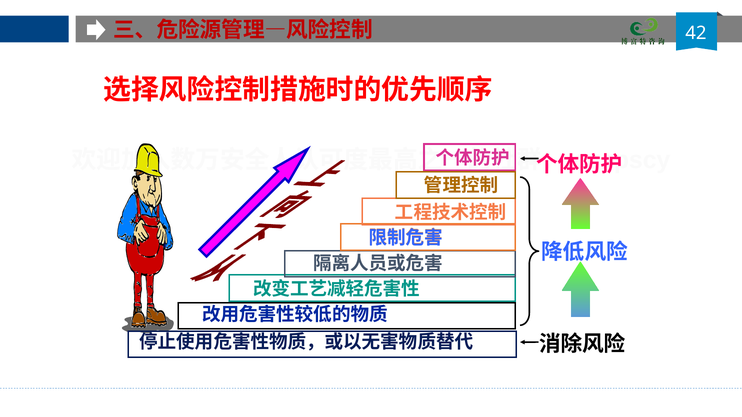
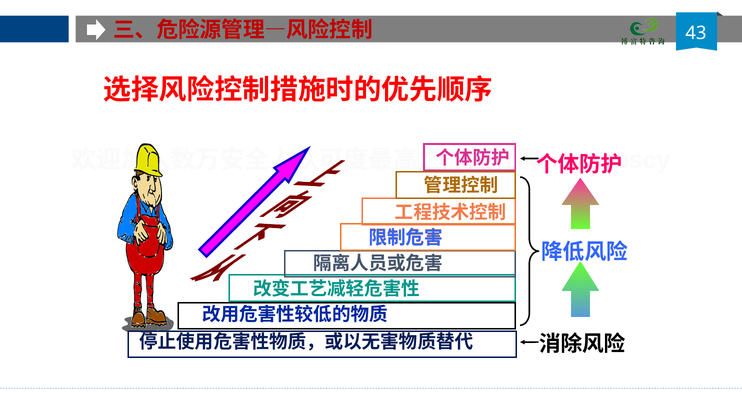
42: 42 -> 43
